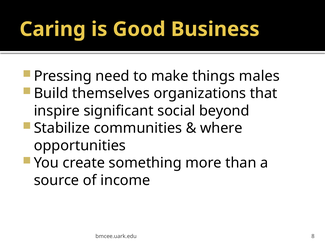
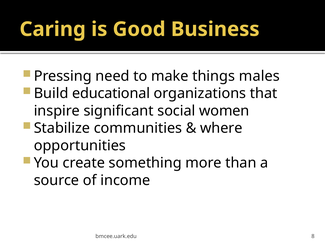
themselves: themselves -> educational
beyond: beyond -> women
